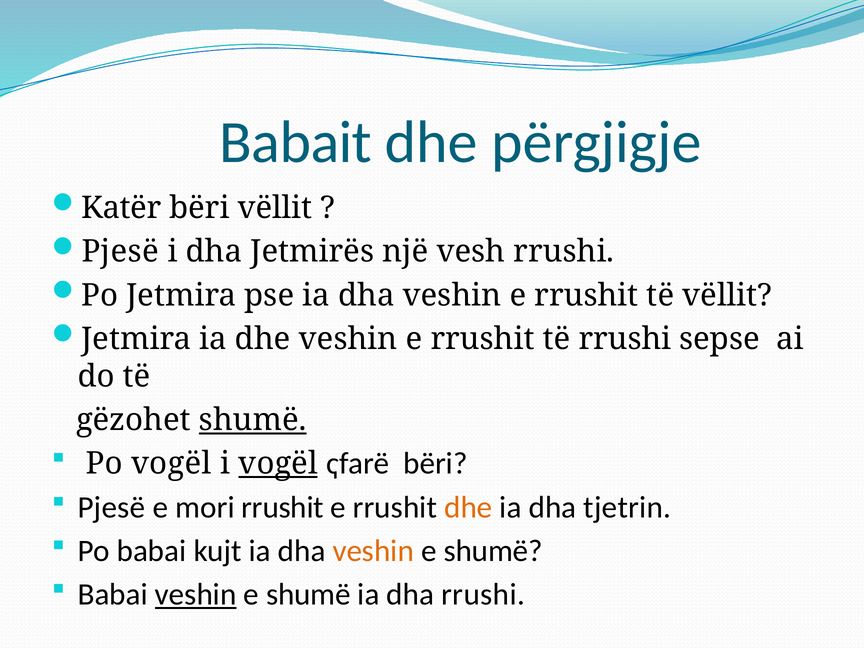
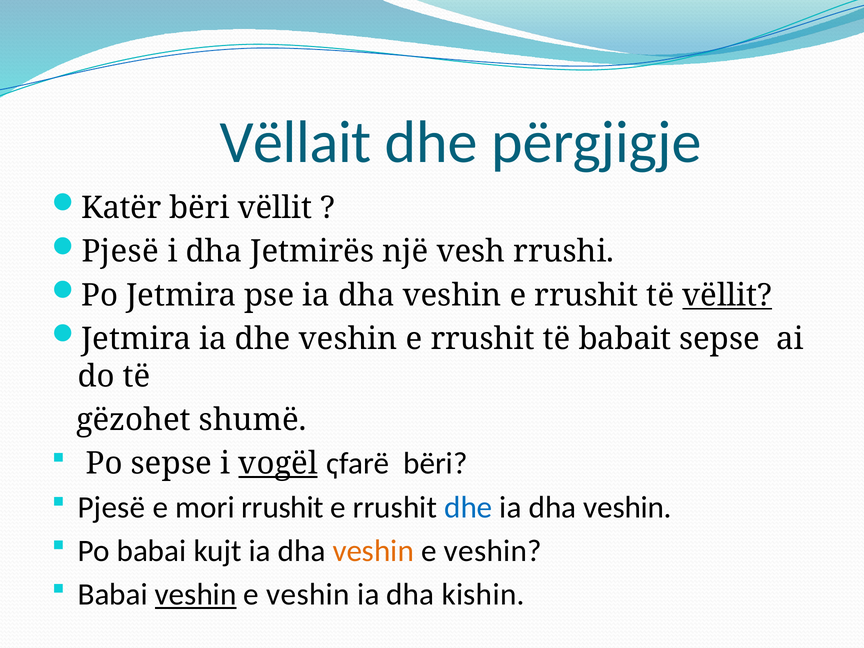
Babait: Babait -> Vëllait
vëllit at (727, 295) underline: none -> present
të rrushi: rrushi -> babait
shumë at (253, 420) underline: present -> none
Po vogël: vogël -> sepse
dhe at (468, 507) colour: orange -> blue
tjetrin at (627, 507): tjetrin -> veshin
shumë at (493, 551): shumë -> veshin
shumë at (308, 595): shumë -> veshin
dha rrushi: rrushi -> kishin
